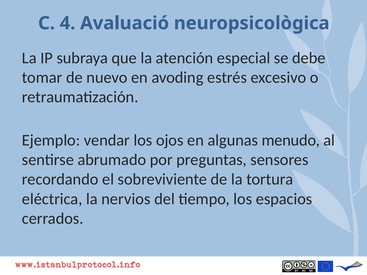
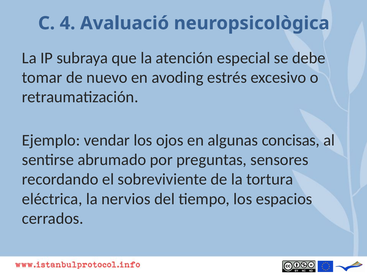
menudo: menudo -> concisas
